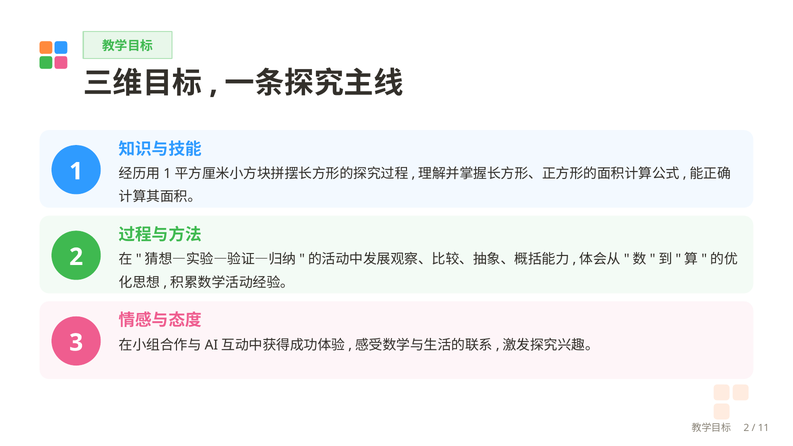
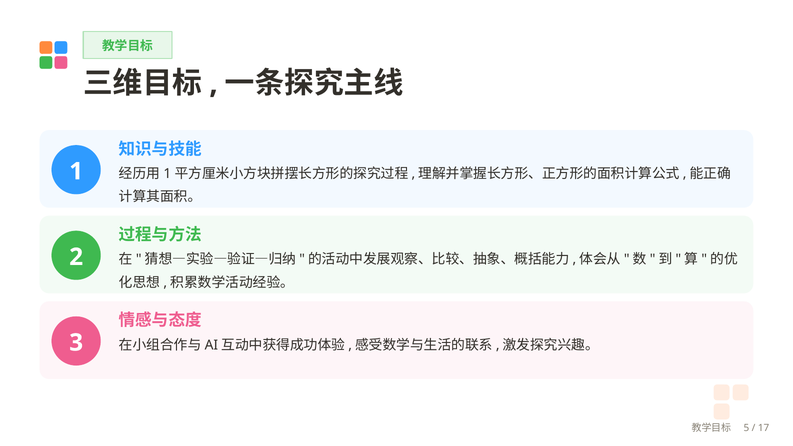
2 at (746, 428): 2 -> 5
11: 11 -> 17
